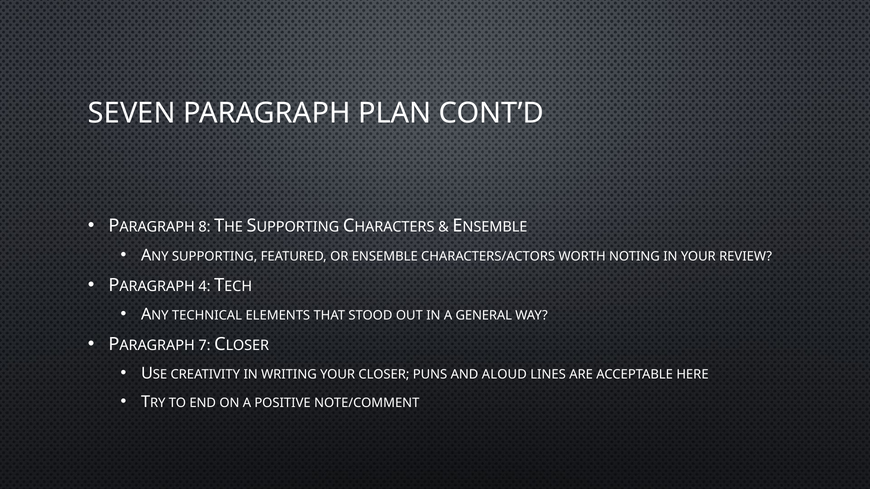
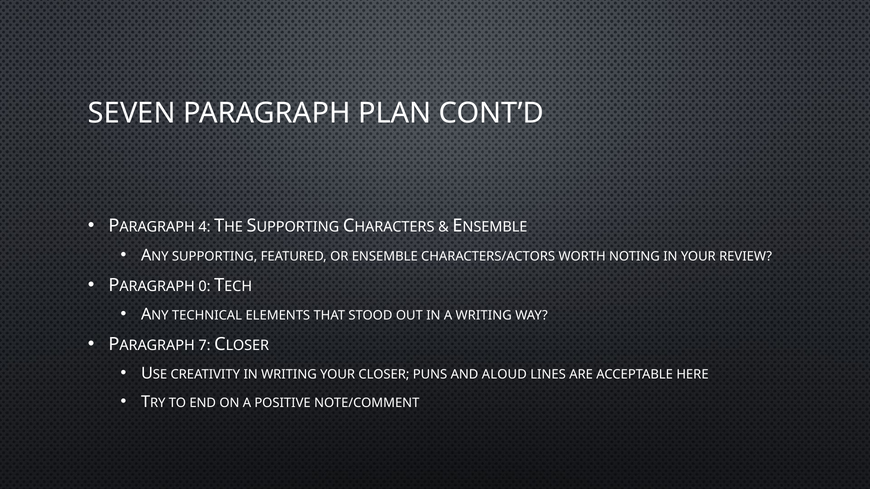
8: 8 -> 4
4: 4 -> 0
A GENERAL: GENERAL -> WRITING
